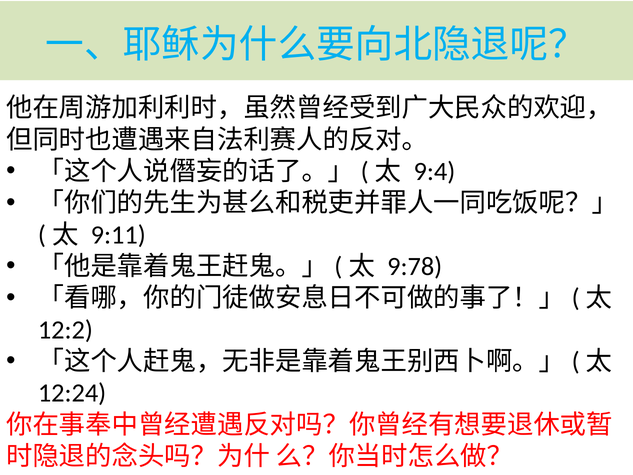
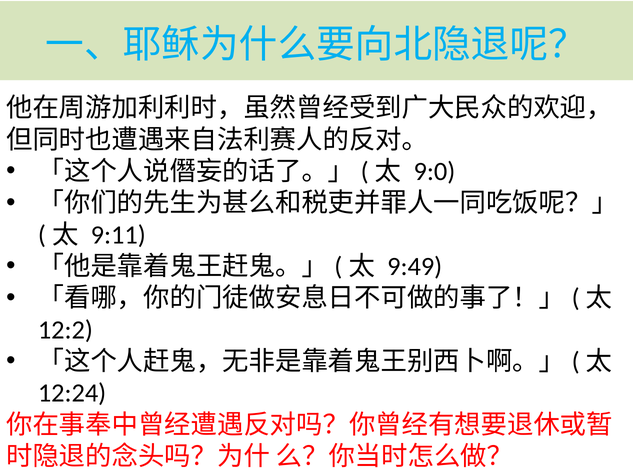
9:4: 9:4 -> 9:0
9:78: 9:78 -> 9:49
